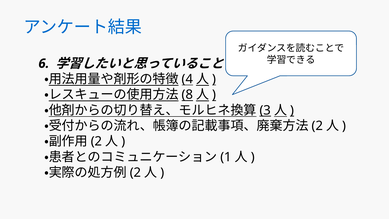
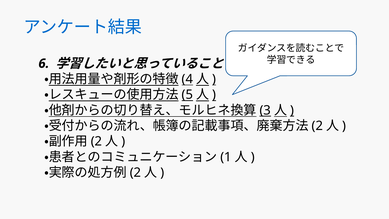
8: 8 -> 5
